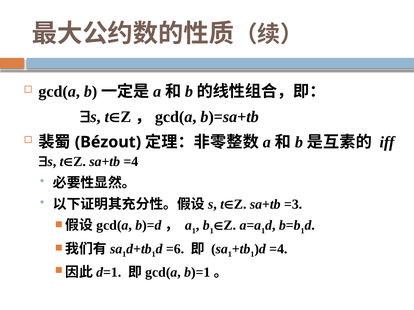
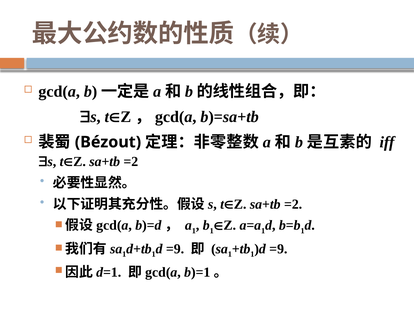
=4 at (131, 162): =4 -> =2
=3 at (293, 204): =3 -> =2
=6 at (175, 249): =6 -> =9
=4 at (278, 249): =4 -> =9
